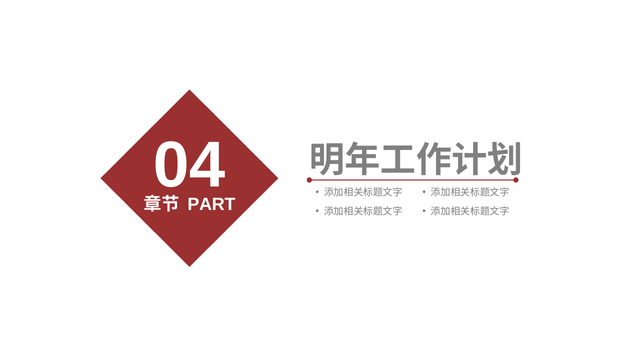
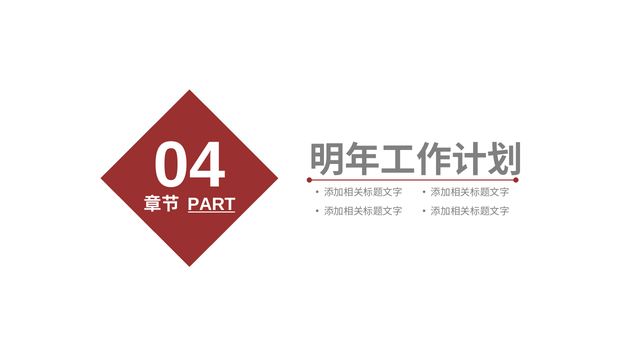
PART underline: none -> present
